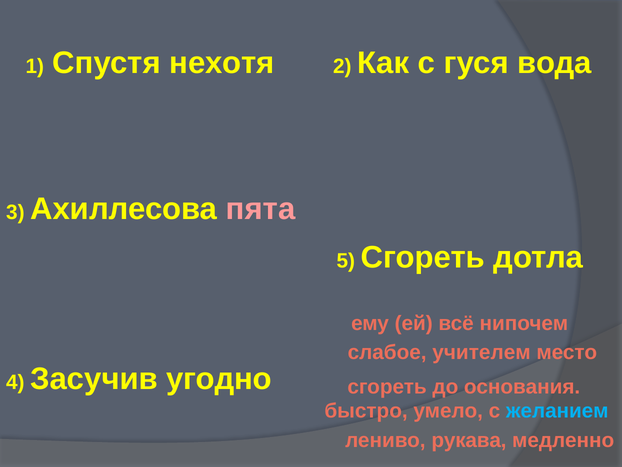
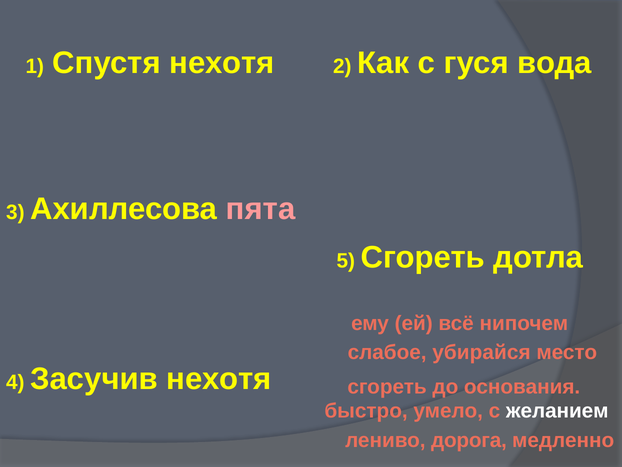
учителем: учителем -> убирайся
Засучив угодно: угодно -> нехотя
желанием colour: light blue -> white
рукава: рукава -> дорога
